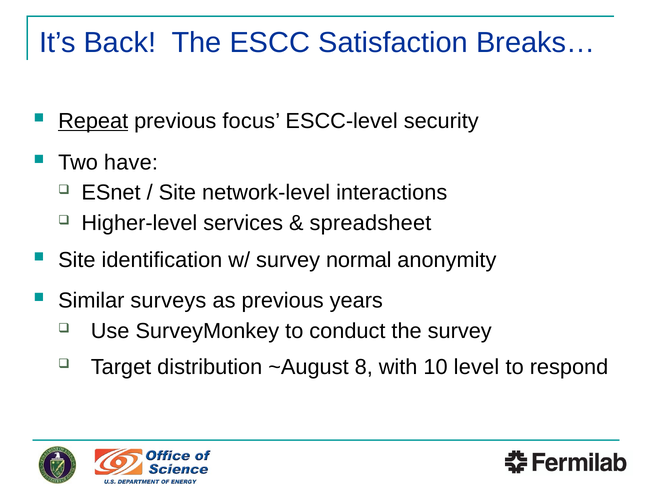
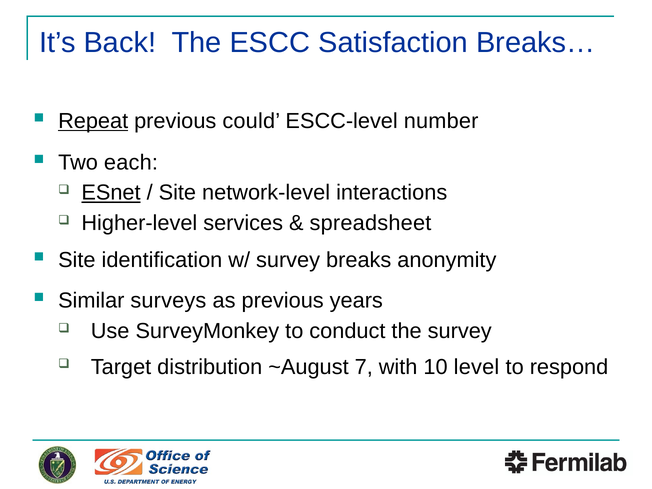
focus: focus -> could
security: security -> number
have: have -> each
ESnet underline: none -> present
normal: normal -> breaks
8: 8 -> 7
